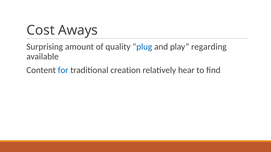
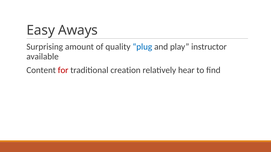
Cost: Cost -> Easy
regarding: regarding -> instructor
for colour: blue -> red
